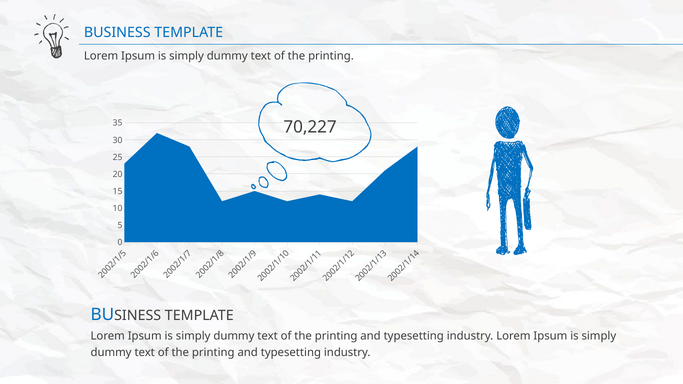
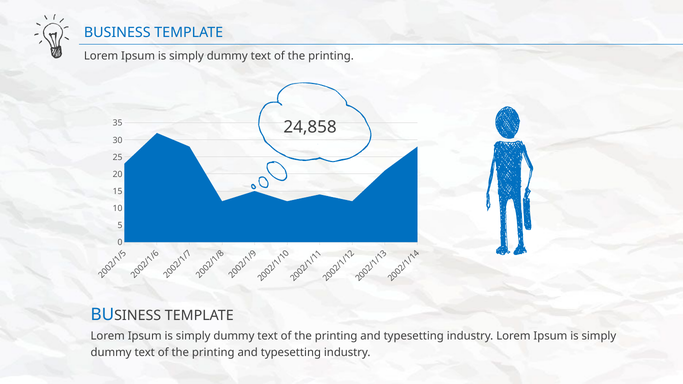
70,227: 70,227 -> 24,858
